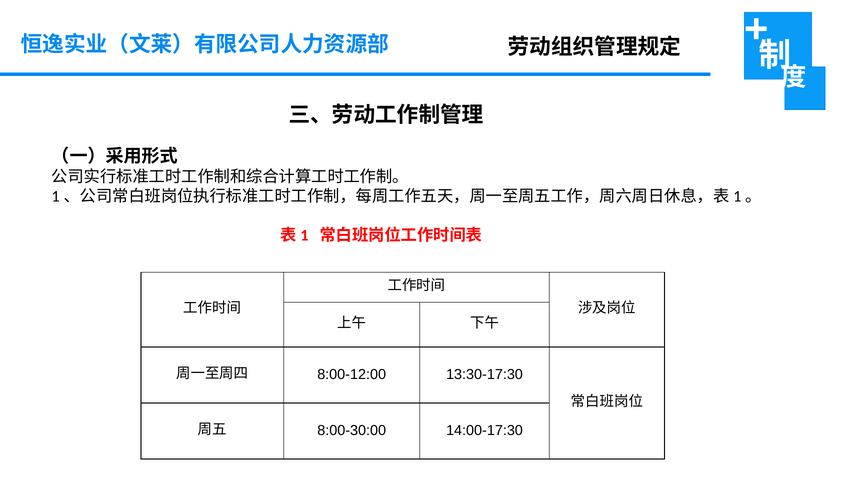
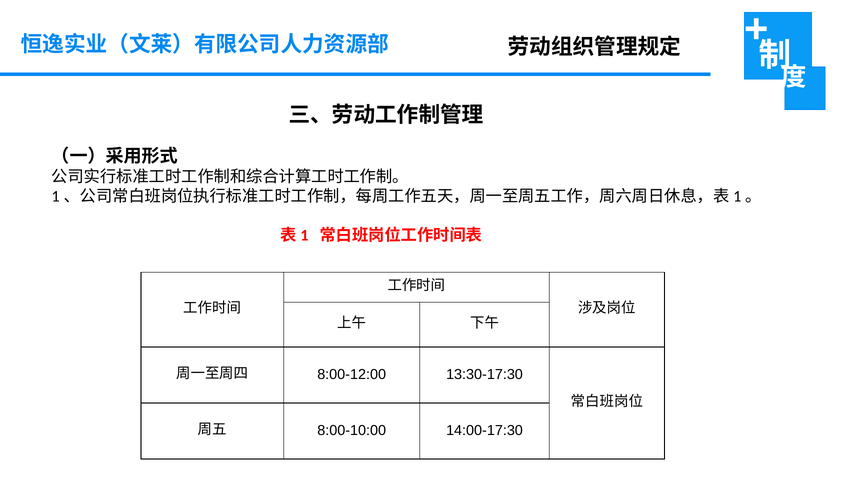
8:00-30:00: 8:00-30:00 -> 8:00-10:00
